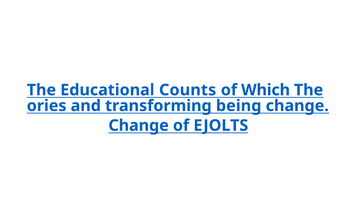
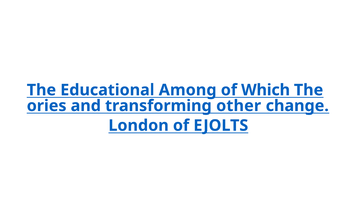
Counts: Counts -> Among
being: being -> other
Change at (139, 126): Change -> London
